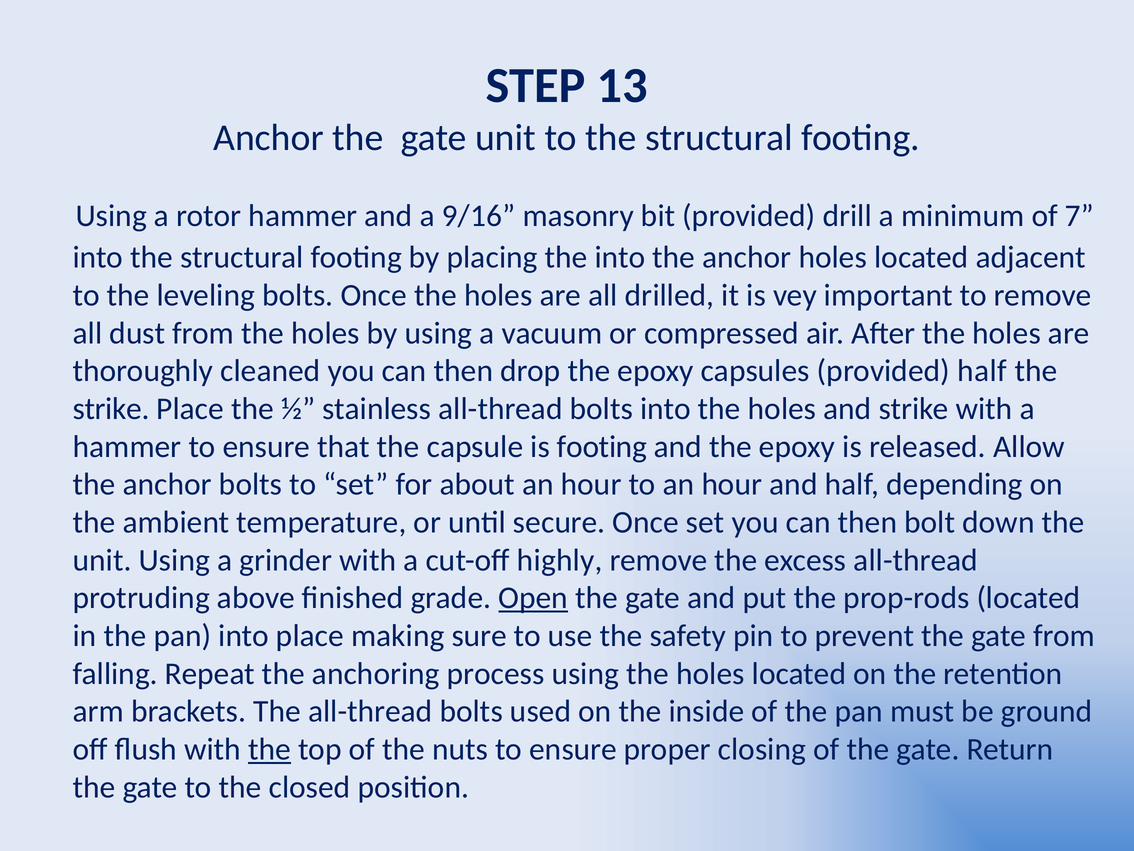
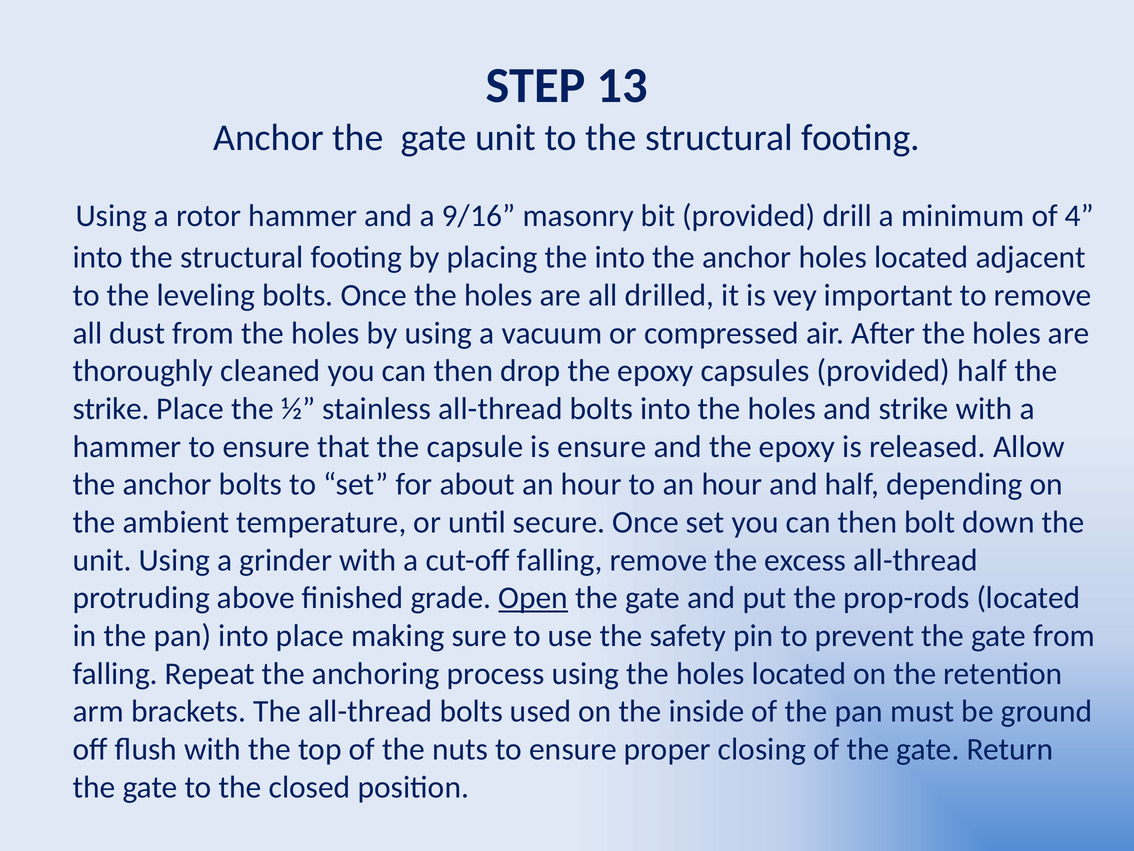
7: 7 -> 4
is footing: footing -> ensure
cut-off highly: highly -> falling
the at (270, 749) underline: present -> none
